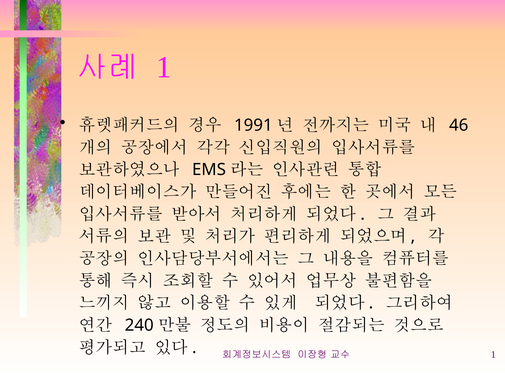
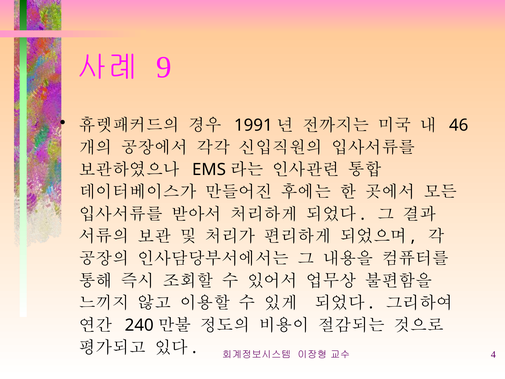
1 at (164, 67): 1 -> 9
1 at (493, 354): 1 -> 4
